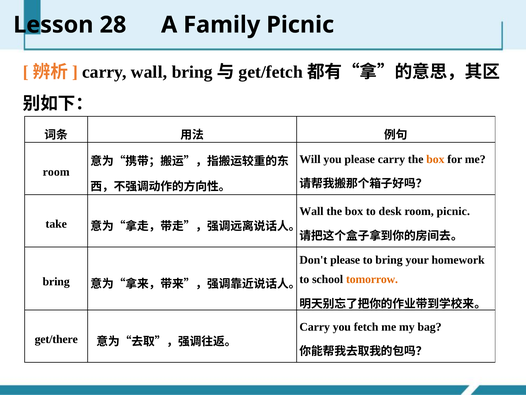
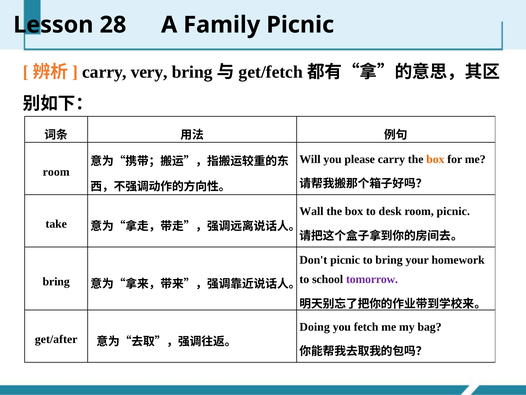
carry wall: wall -> very
Don't please: please -> picnic
tomorrow colour: orange -> purple
Carry at (315, 326): Carry -> Doing
get/there: get/there -> get/after
